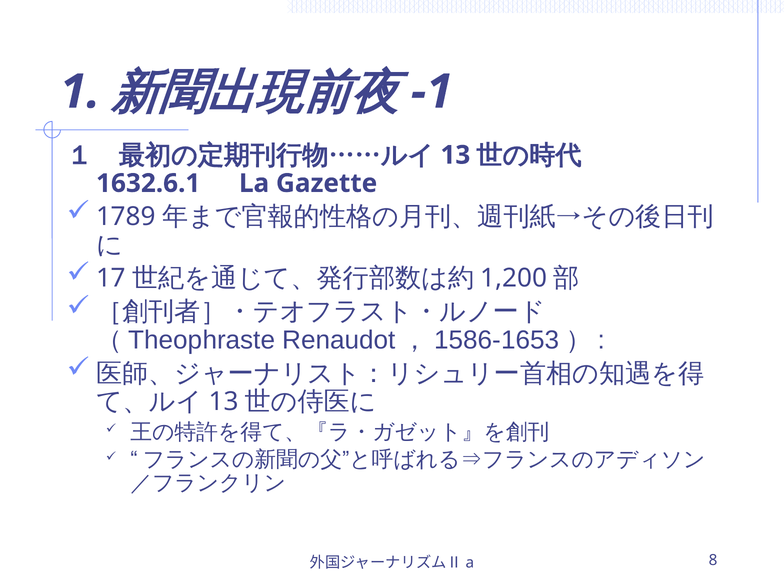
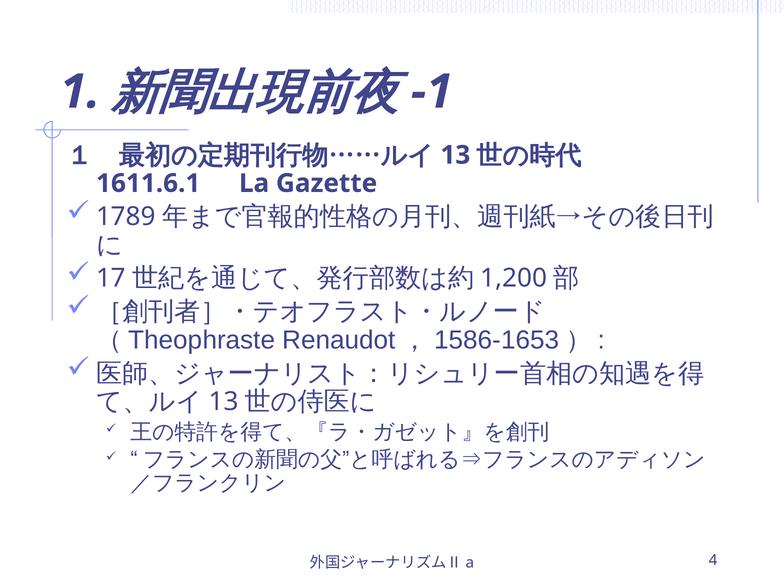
1632.6.1: 1632.6.1 -> 1611.6.1
8: 8 -> 4
